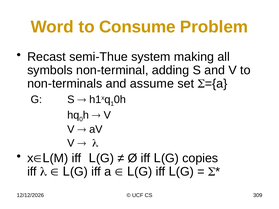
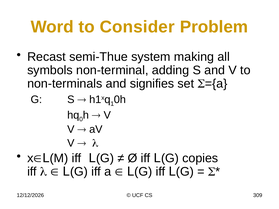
Consume: Consume -> Consider
assume: assume -> signifies
